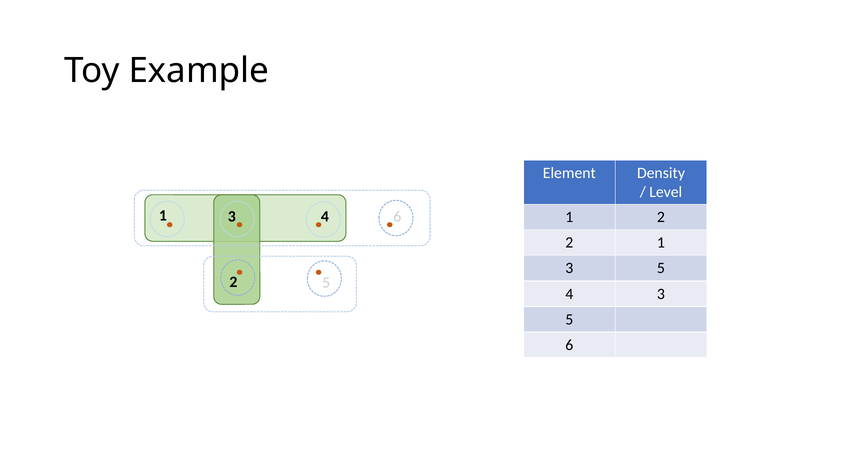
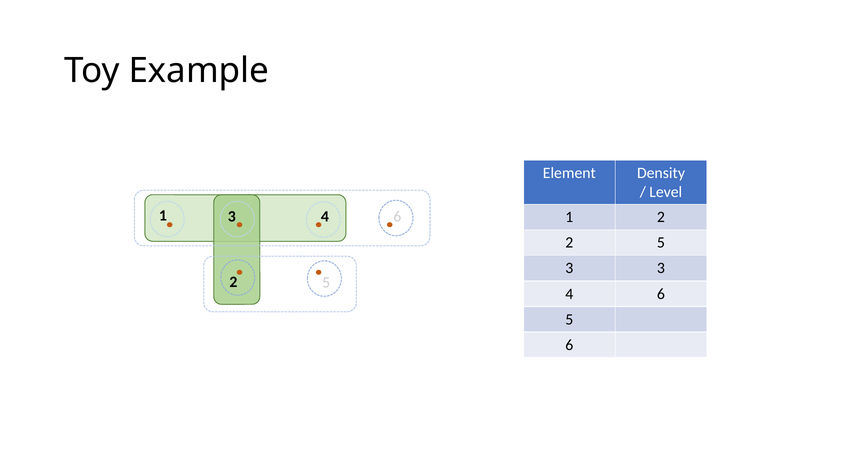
2 1: 1 -> 5
5 at (661, 268): 5 -> 3
4 3: 3 -> 6
